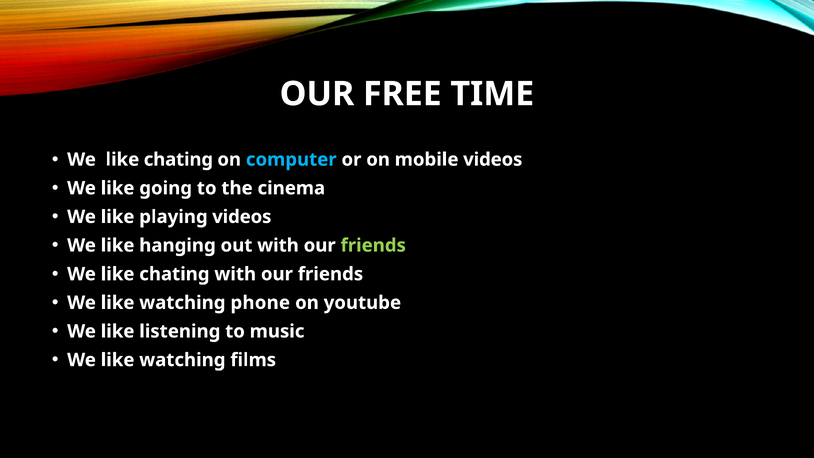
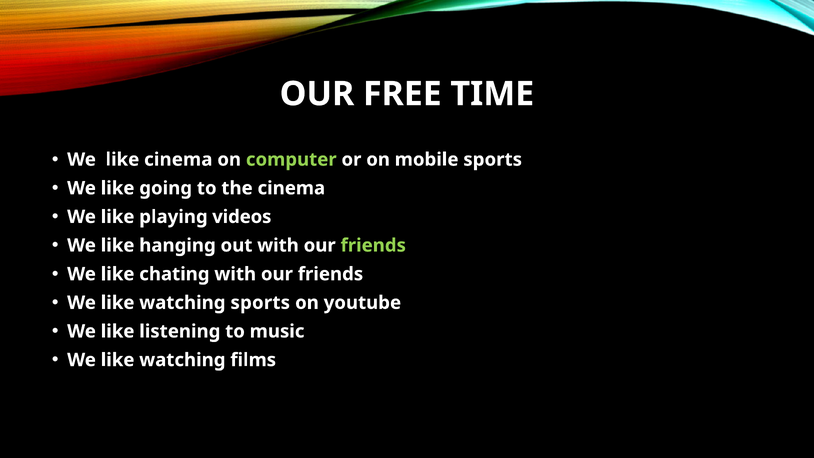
chating at (178, 160): chating -> cinema
computer colour: light blue -> light green
mobile videos: videos -> sports
watching phone: phone -> sports
